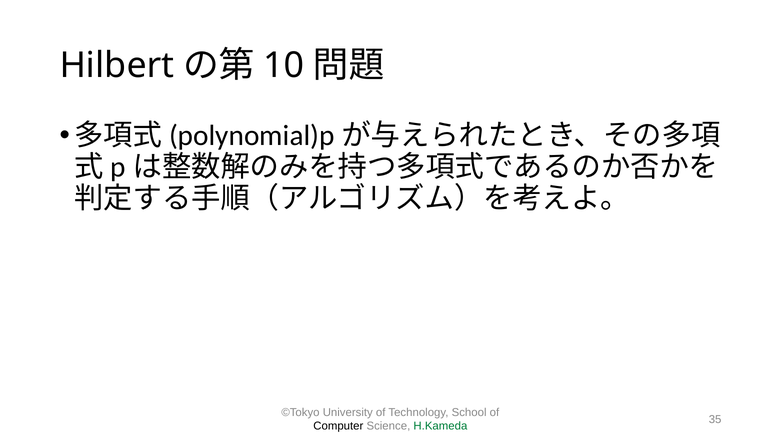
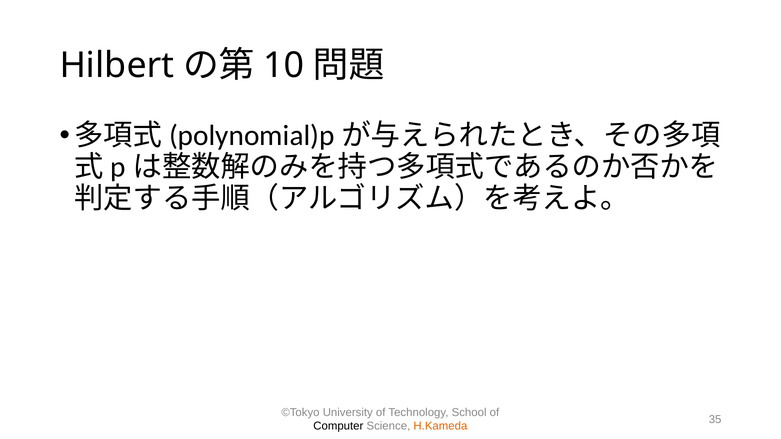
H.Kameda colour: green -> orange
